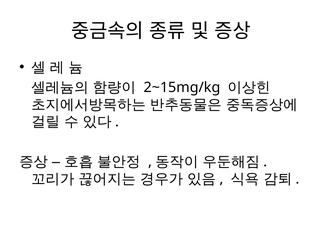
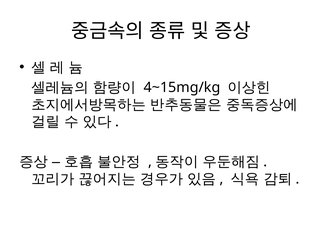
2~15mg/kg: 2~15mg/kg -> 4~15mg/kg
